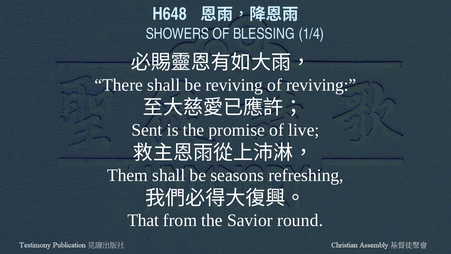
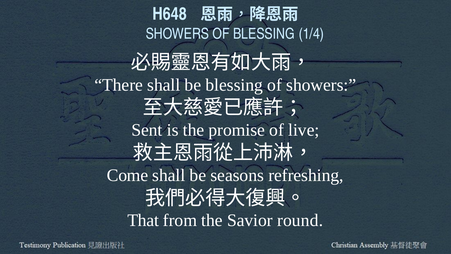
be reviving: reviving -> blessing
of reviving: reviving -> showers
Them: Them -> Come
